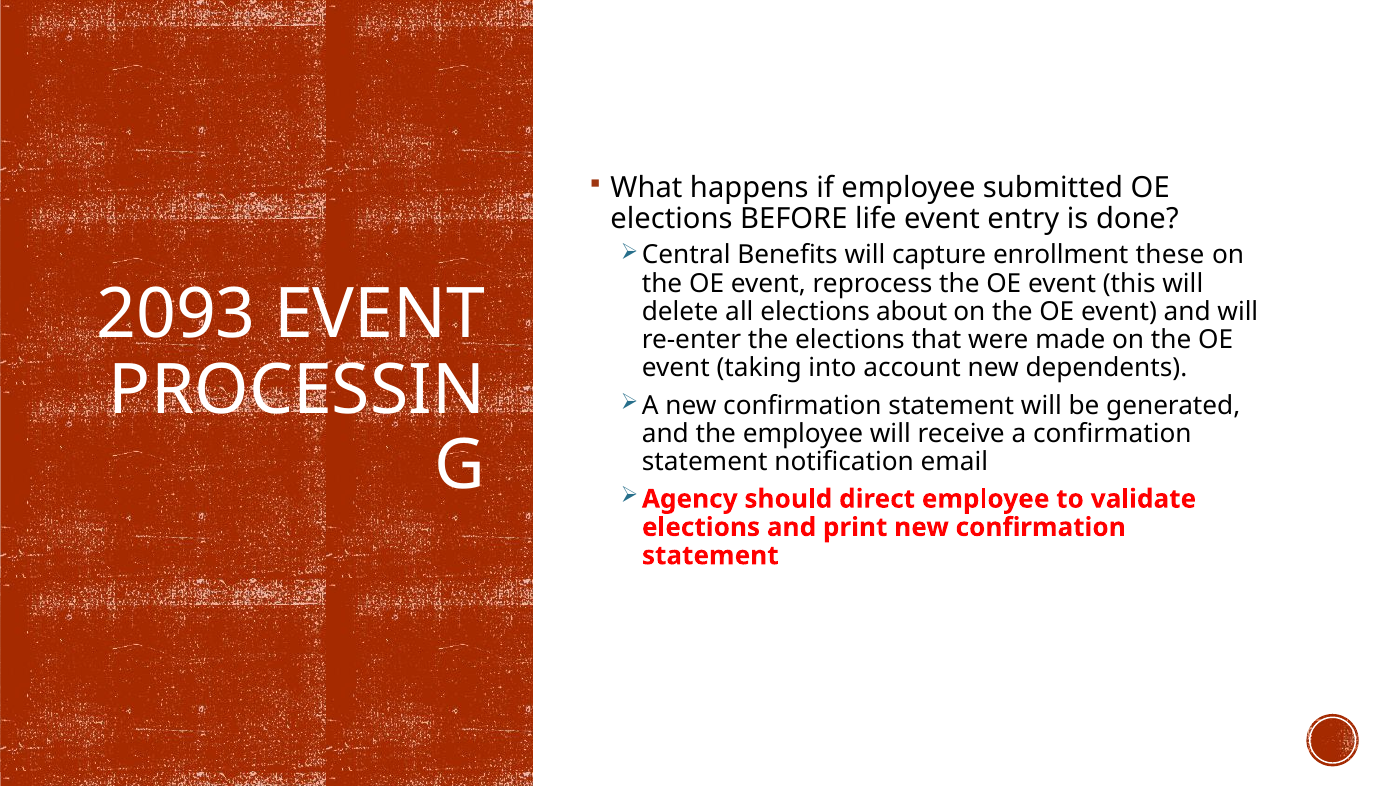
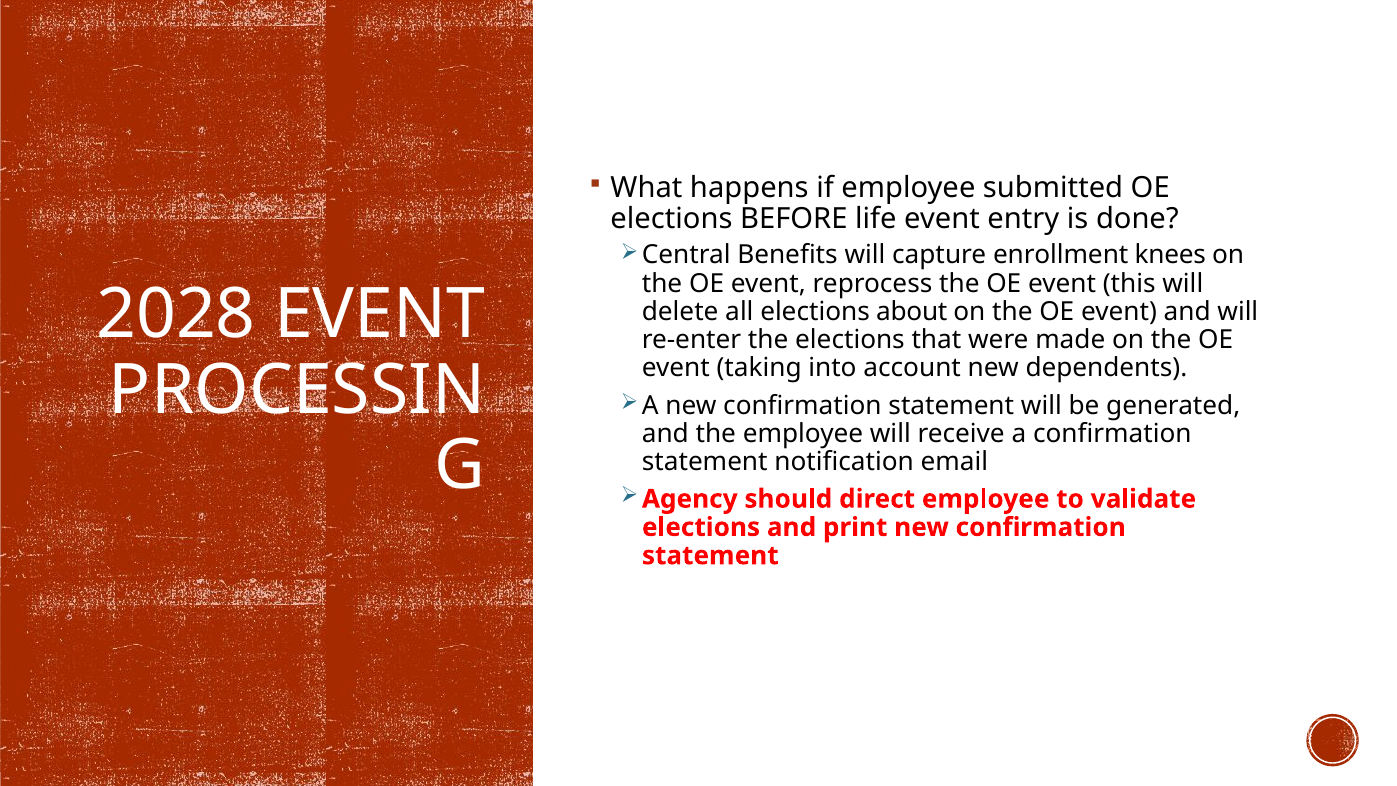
these: these -> knees
2093: 2093 -> 2028
